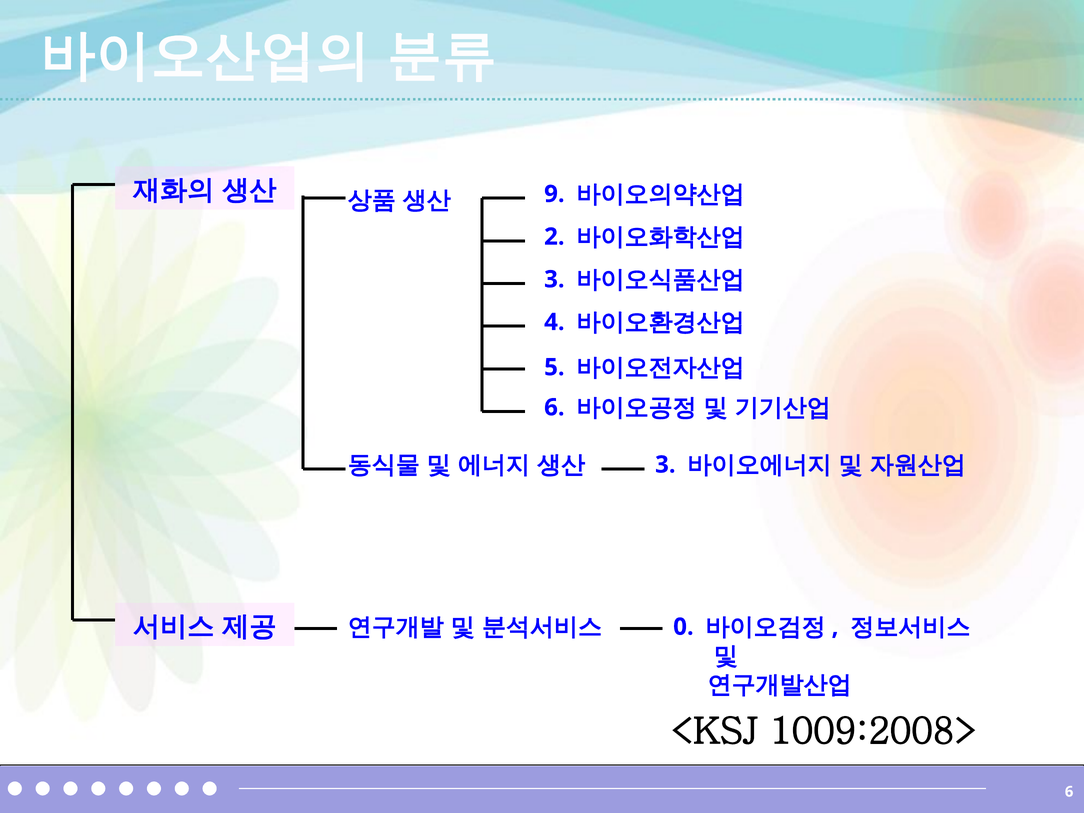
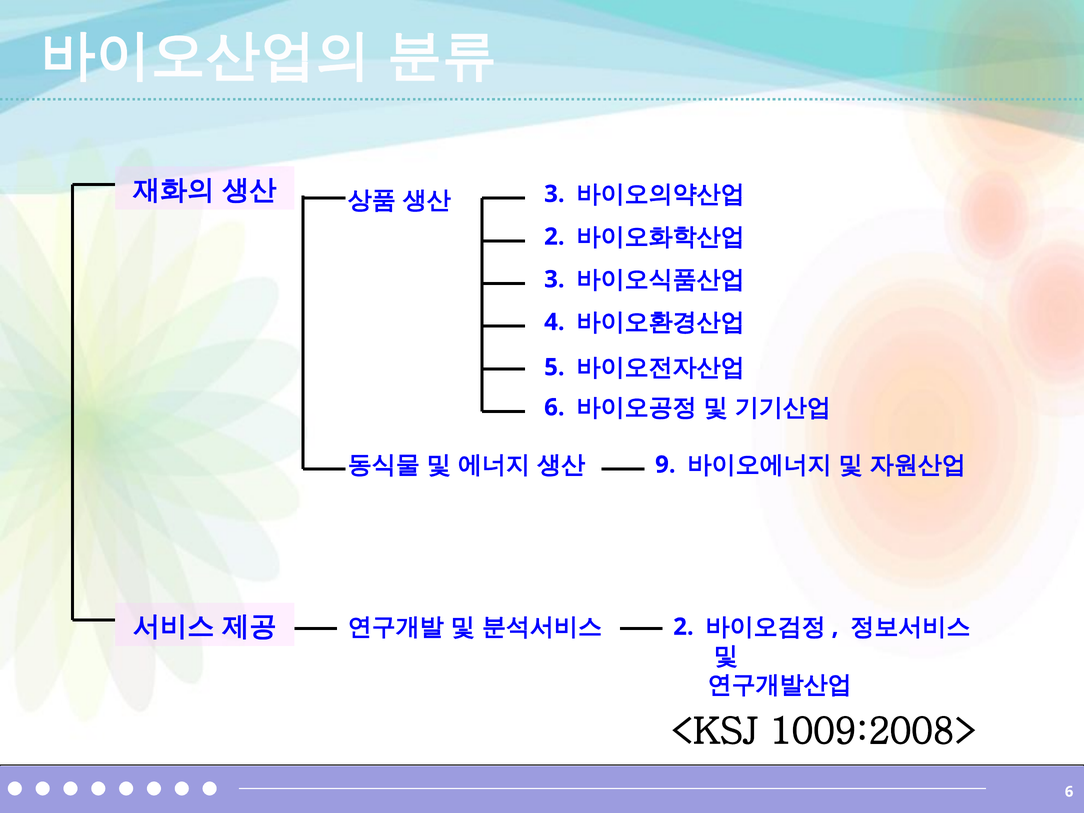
9 at (554, 194): 9 -> 3
3 at (665, 465): 3 -> 9
0 at (683, 627): 0 -> 2
